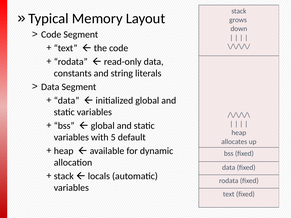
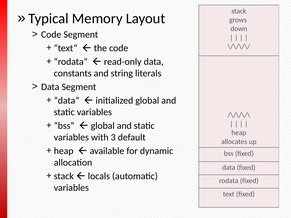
5: 5 -> 3
